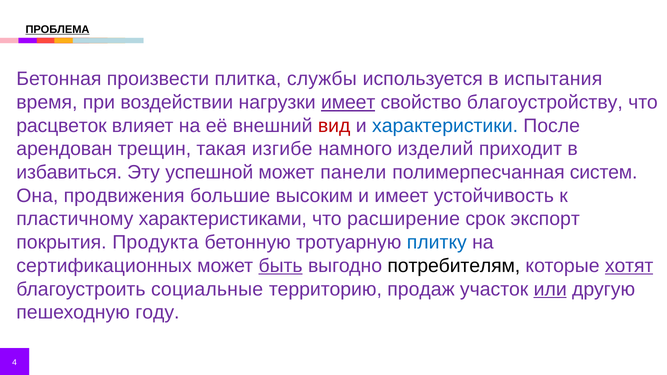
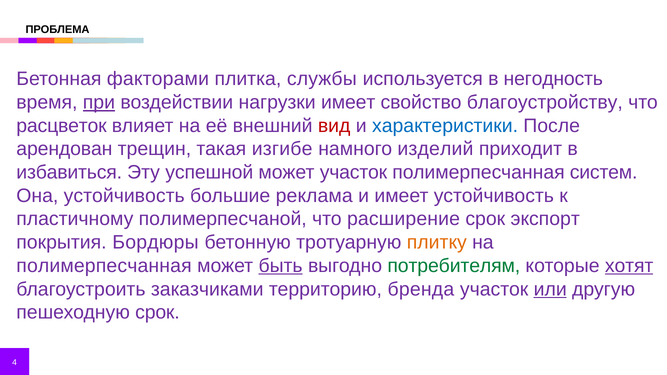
ПРОБЛЕМА underline: present -> none
произвести: произвести -> факторами
испытания: испытания -> негодность
при underline: none -> present
имеет at (348, 102) underline: present -> none
может панели: панели -> участок
Она продвижения: продвижения -> устойчивость
высоким: высоким -> реклама
характеристиками: характеристиками -> полимерпесчаной
Продукта: Продукта -> Бордюры
плитку colour: blue -> orange
сертификационных at (104, 266): сертификационных -> полимерпесчанная
потребителям colour: black -> green
социальные: социальные -> заказчиками
продаж: продаж -> бренда
пешеходную году: году -> срок
